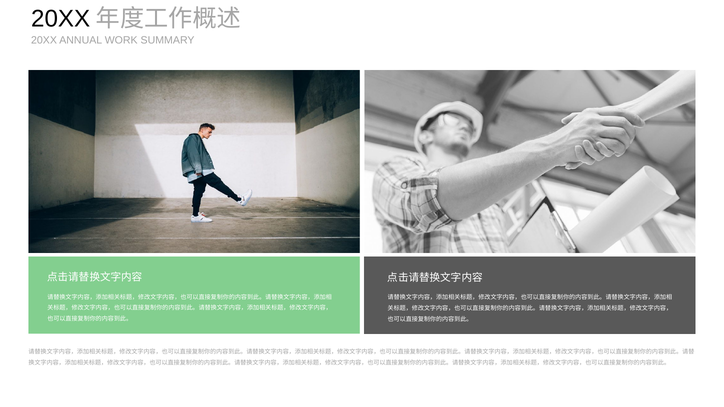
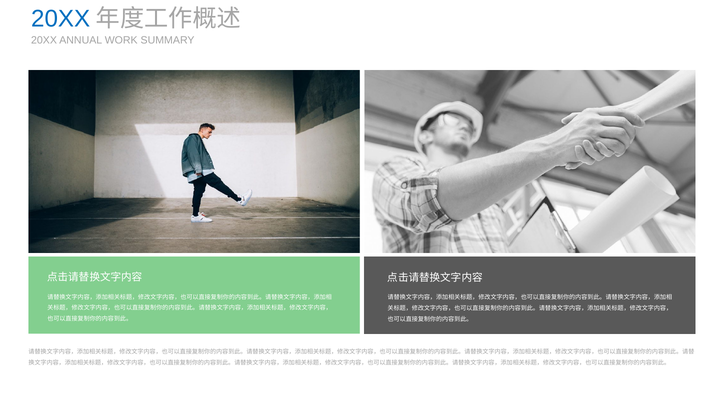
20XX at (61, 19) colour: black -> blue
